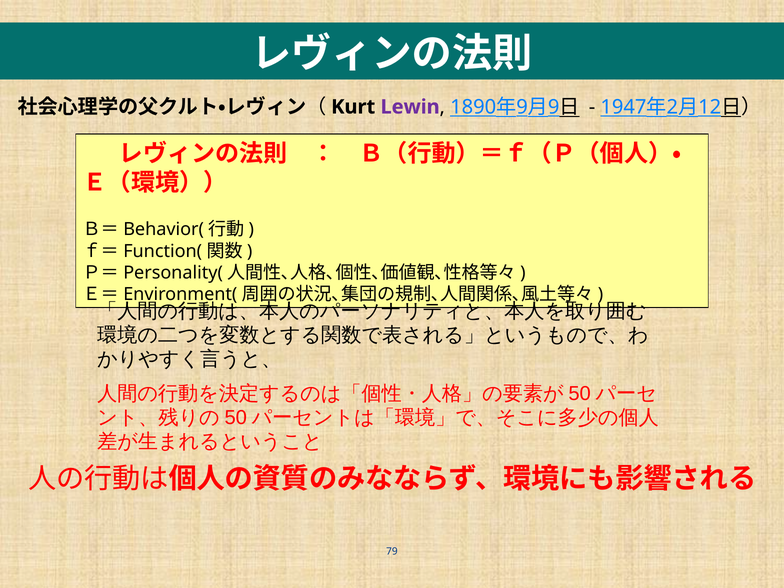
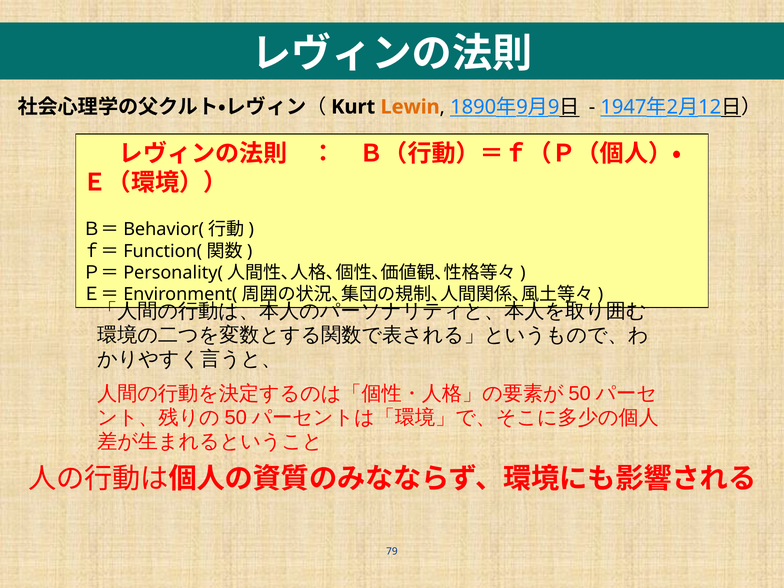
Lewin colour: purple -> orange
